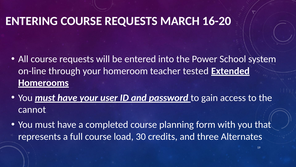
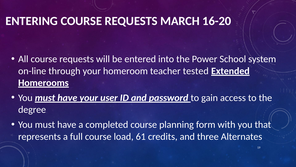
cannot: cannot -> degree
30: 30 -> 61
